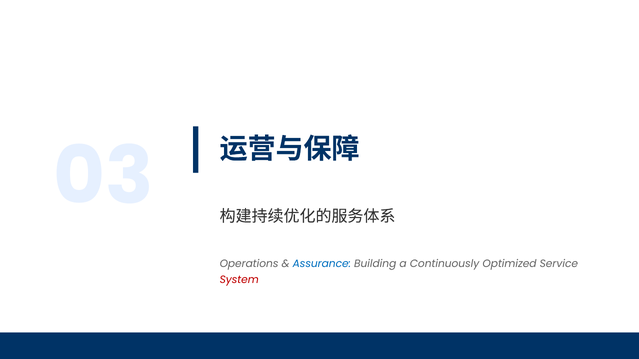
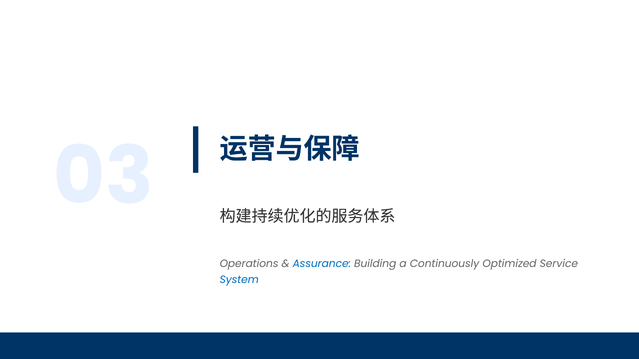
System colour: red -> blue
